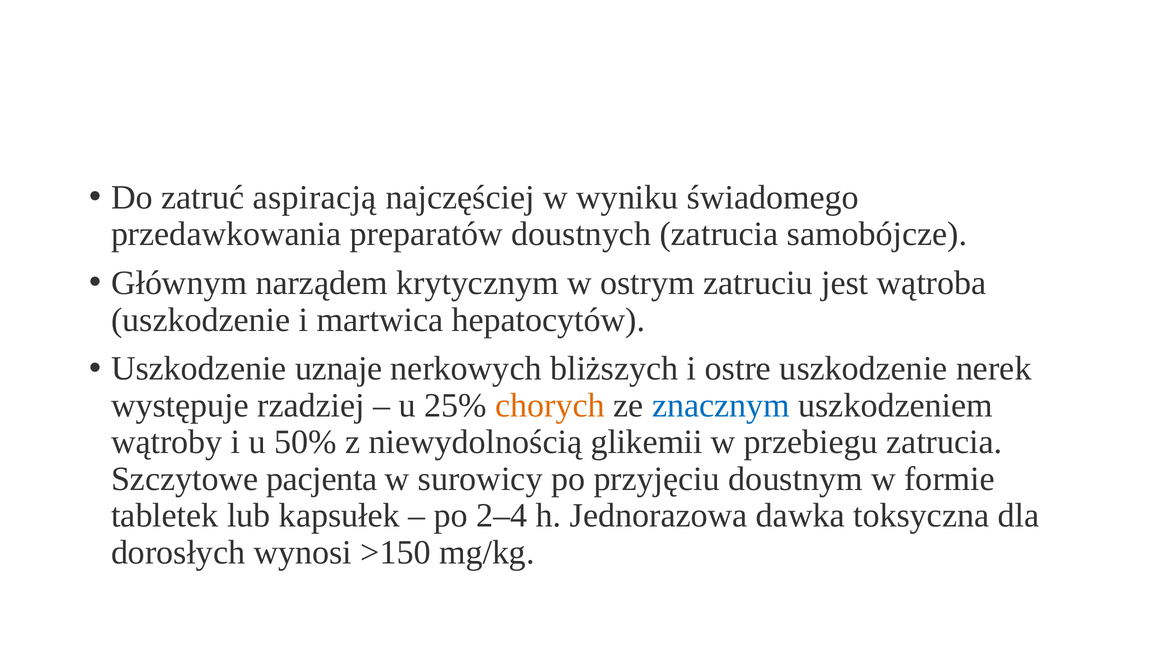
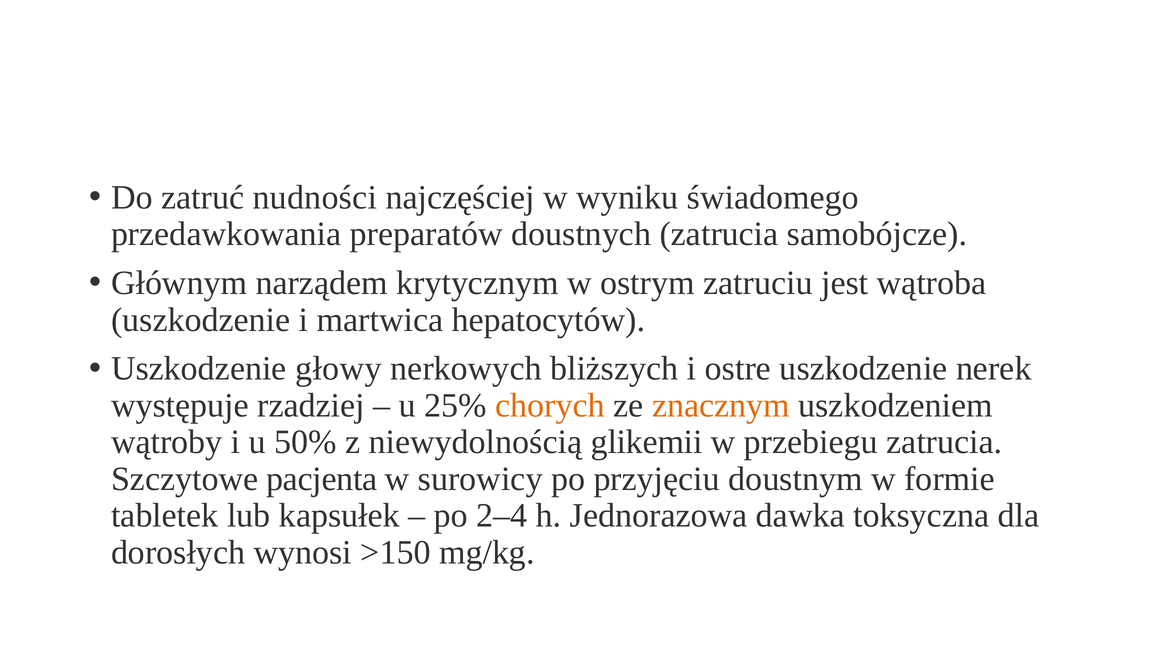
aspiracją: aspiracją -> nudności
uznaje: uznaje -> głowy
znacznym colour: blue -> orange
